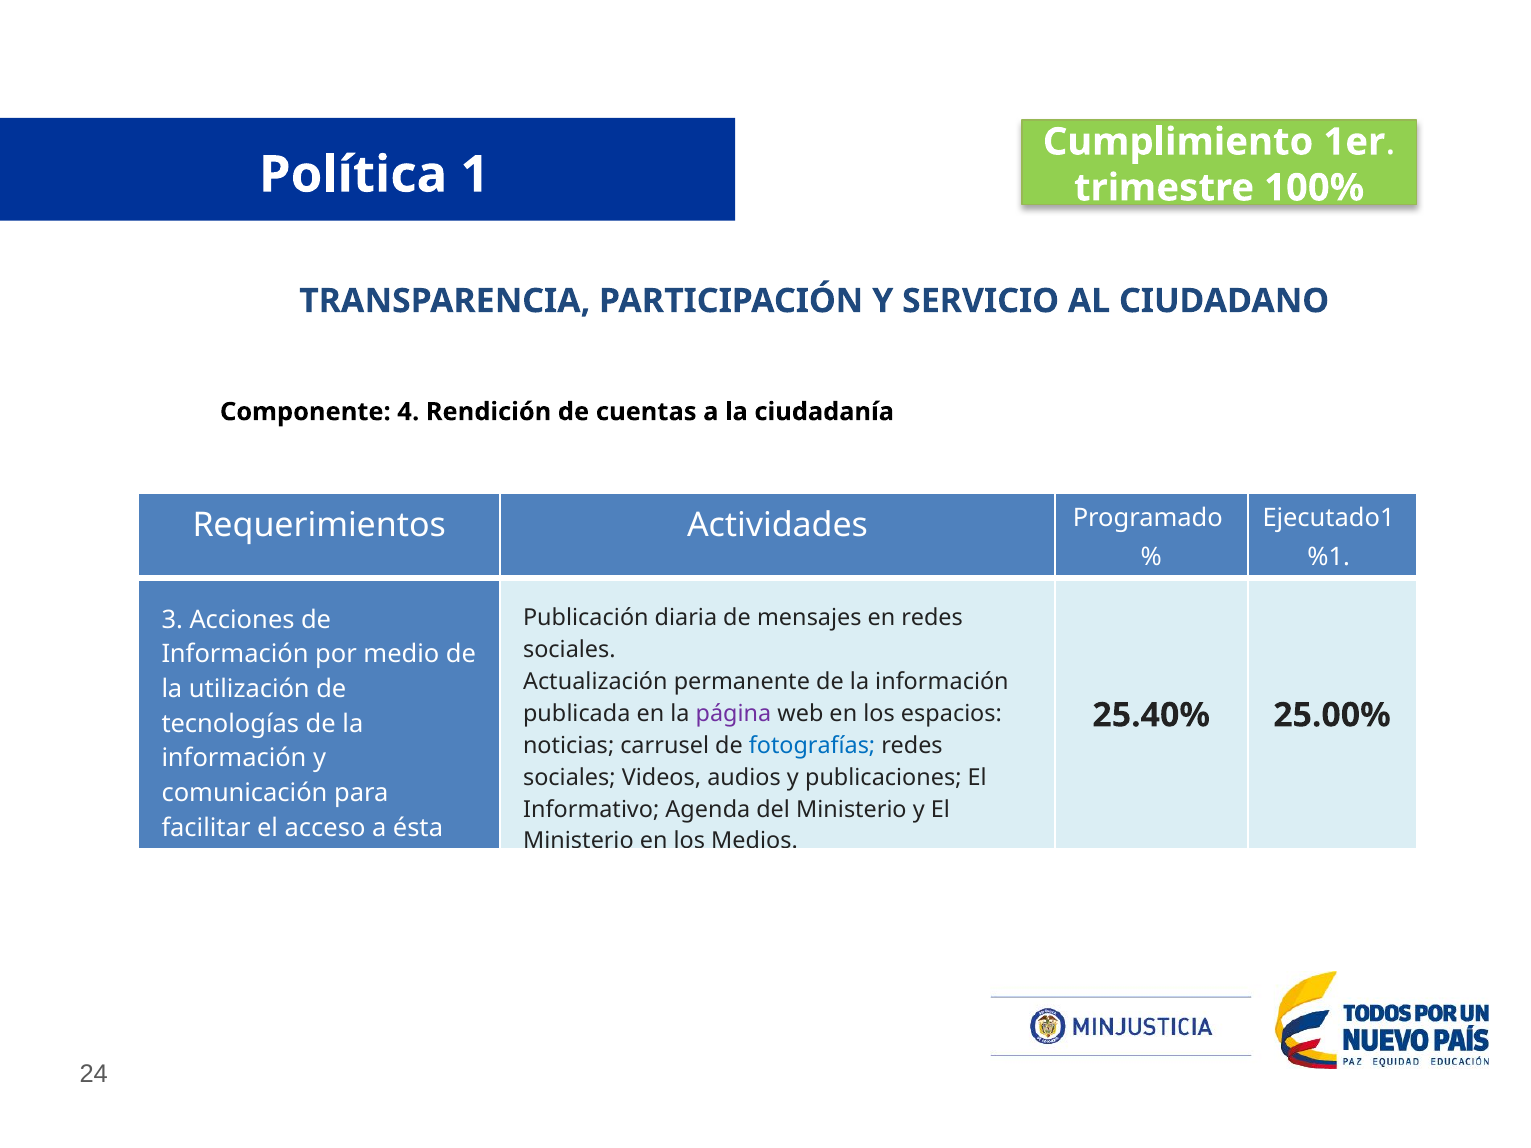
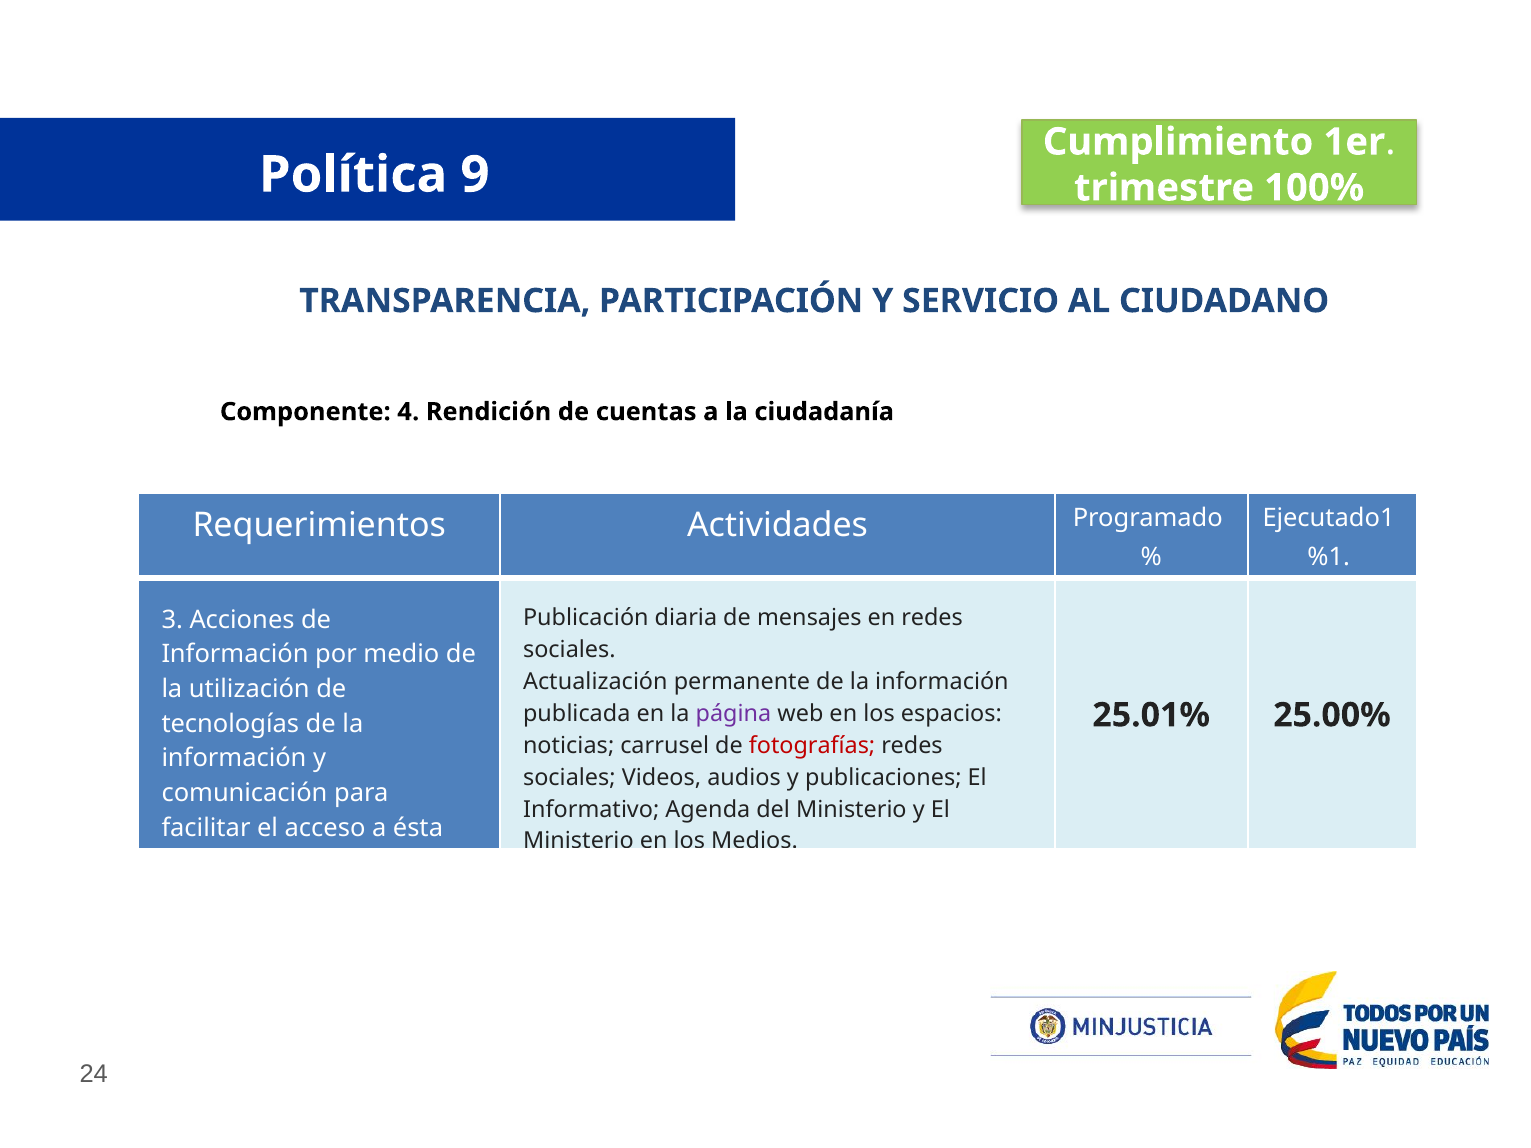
1: 1 -> 9
25.40%: 25.40% -> 25.01%
fotografías colour: blue -> red
